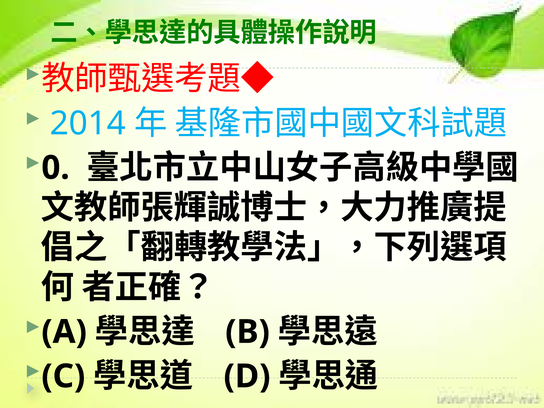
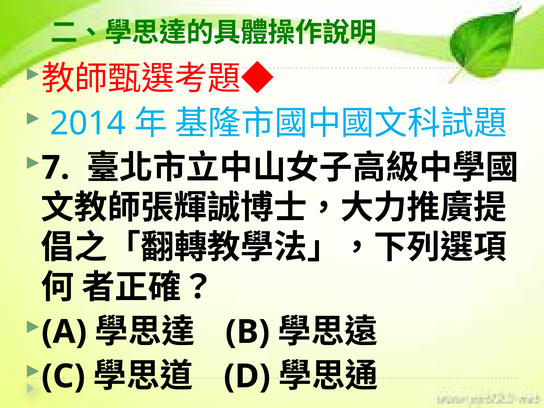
0: 0 -> 7
